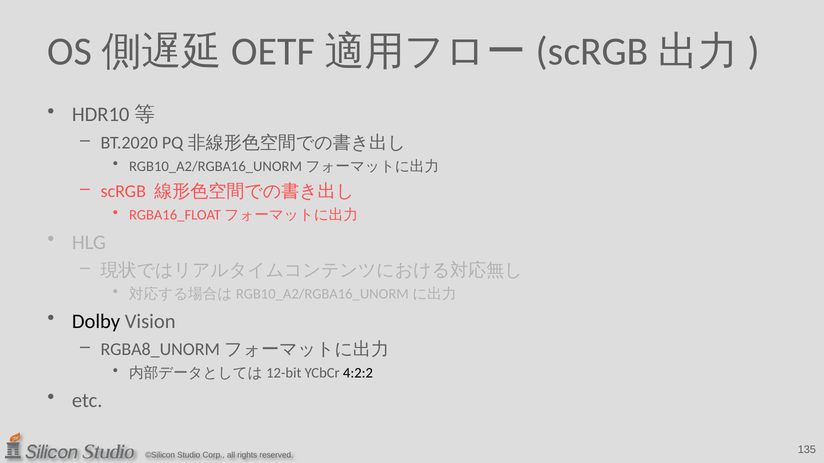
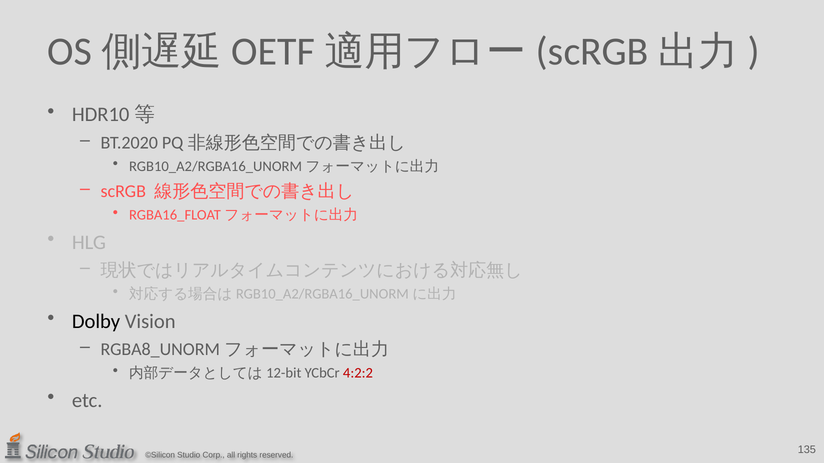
4:2:2 colour: black -> red
